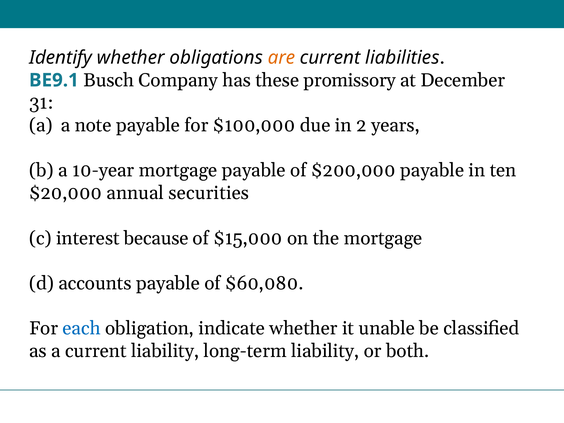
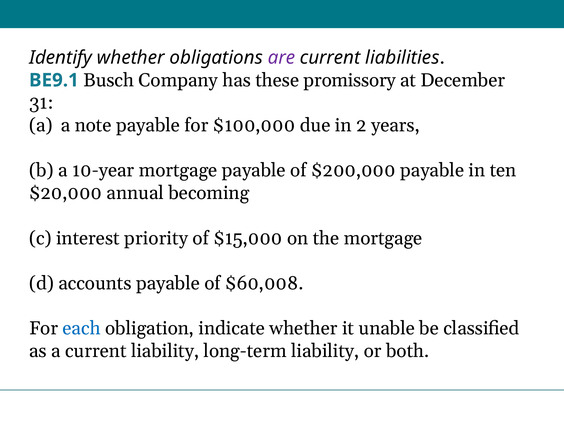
are colour: orange -> purple
securities: securities -> becoming
because: because -> priority
$60,080: $60,080 -> $60,008
